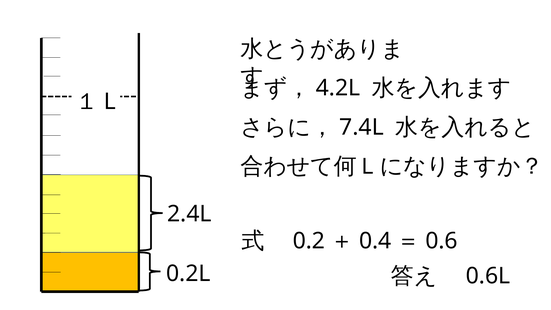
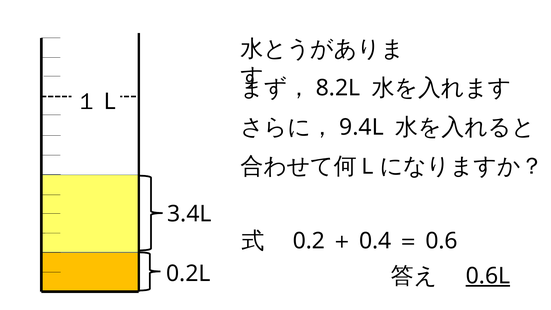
4.2L: 4.2L -> 8.2L
7.4L: 7.4L -> 9.4L
2.4L: 2.4L -> 3.4L
0.6L underline: none -> present
